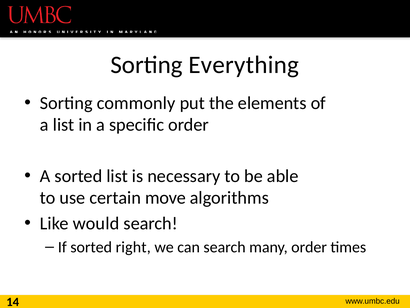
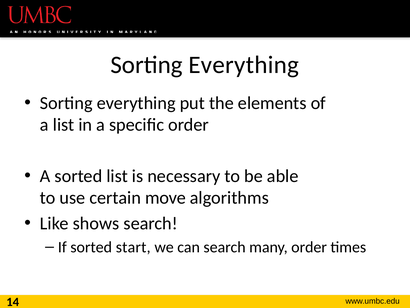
commonly at (136, 103): commonly -> everything
would: would -> shows
right: right -> start
